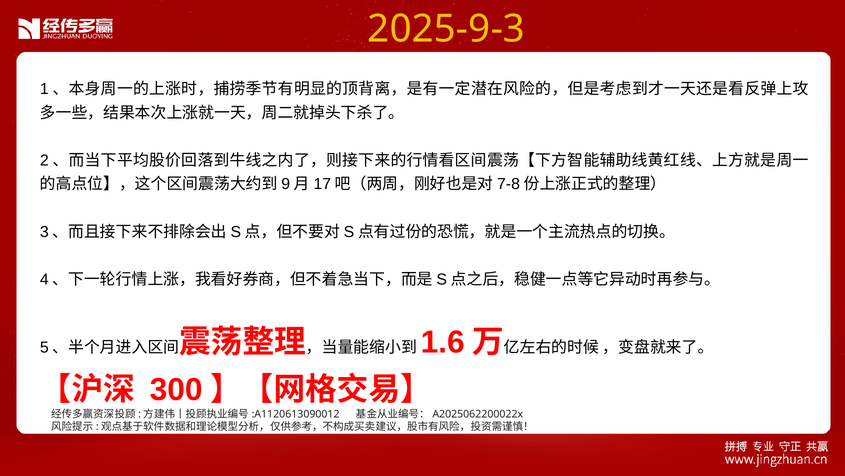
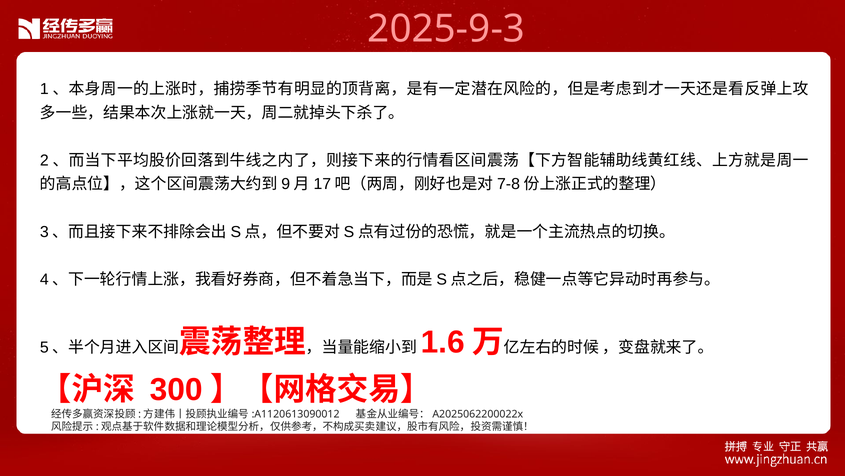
2025-9-3 colour: yellow -> pink
